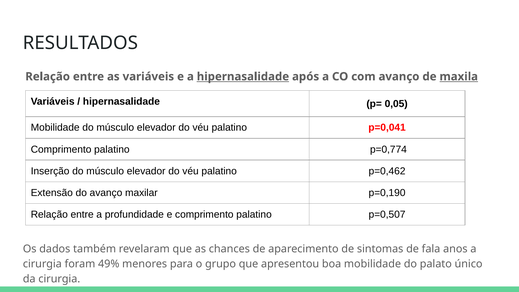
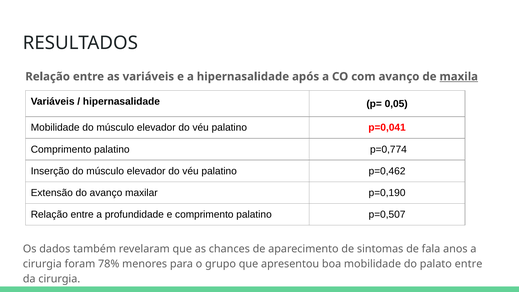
hipernasalidade at (243, 77) underline: present -> none
49%: 49% -> 78%
palato único: único -> entre
